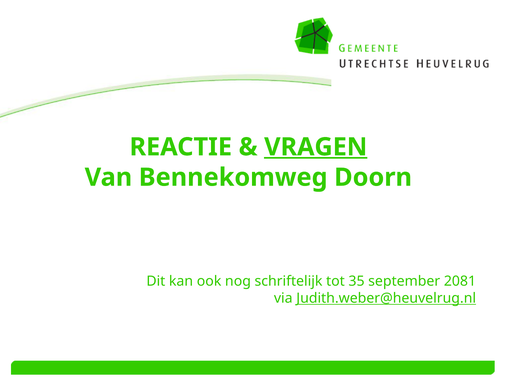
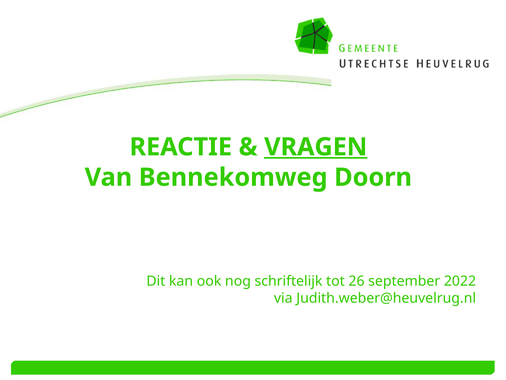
35: 35 -> 26
2081: 2081 -> 2022
Judith.weber@heuvelrug.nl underline: present -> none
